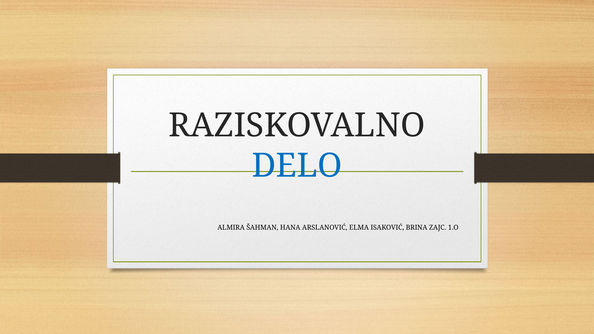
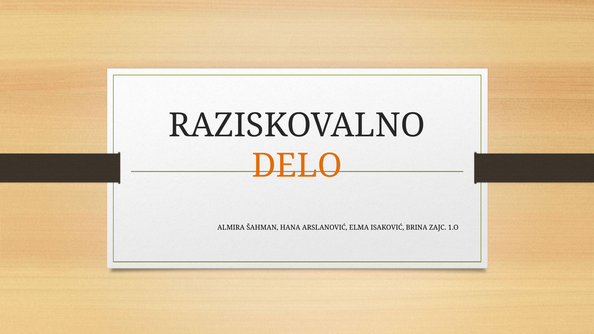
DELO colour: blue -> orange
